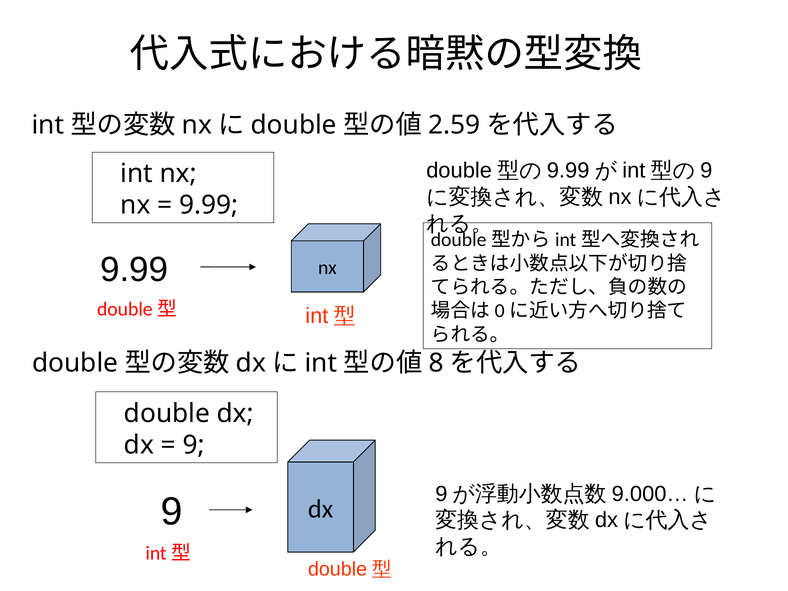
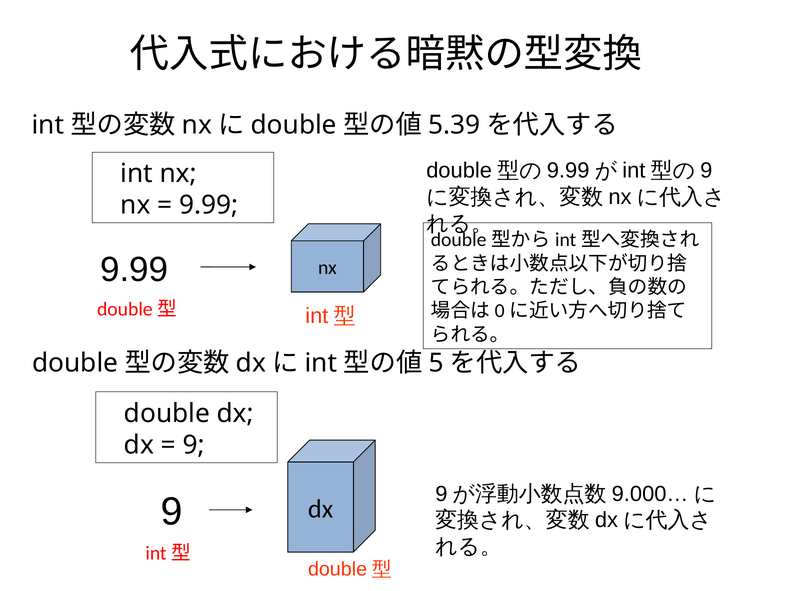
2.59: 2.59 -> 5.39
8: 8 -> 5
